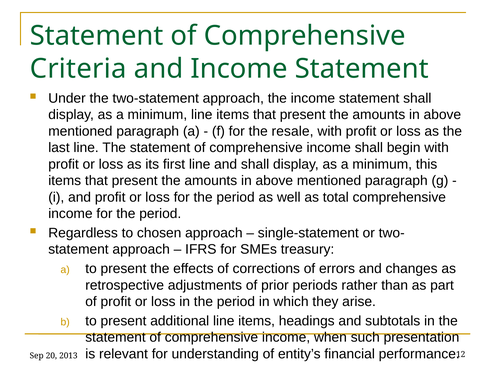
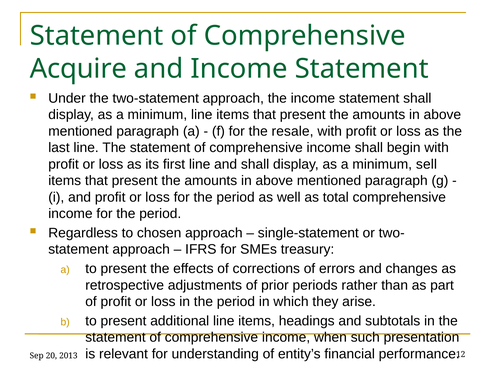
Criteria: Criteria -> Acquire
this: this -> sell
